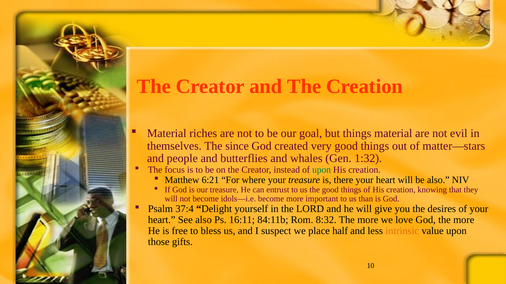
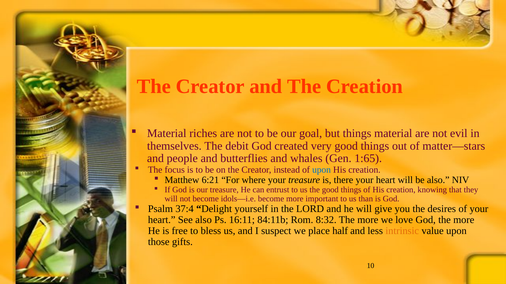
since: since -> debit
1:32: 1:32 -> 1:65
upon at (322, 170) colour: green -> blue
